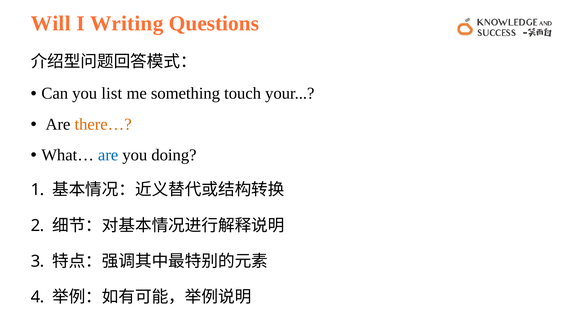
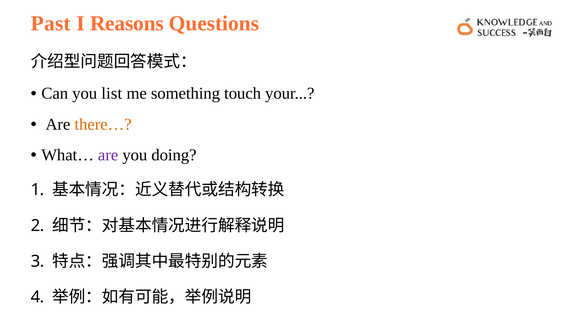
Will: Will -> Past
Writing: Writing -> Reasons
are at (108, 155) colour: blue -> purple
